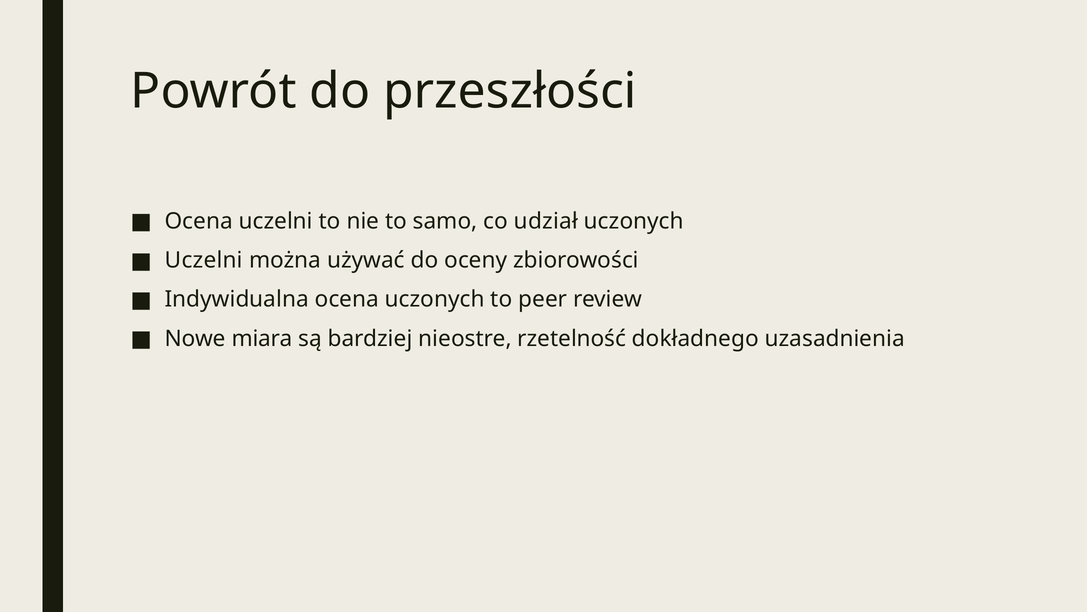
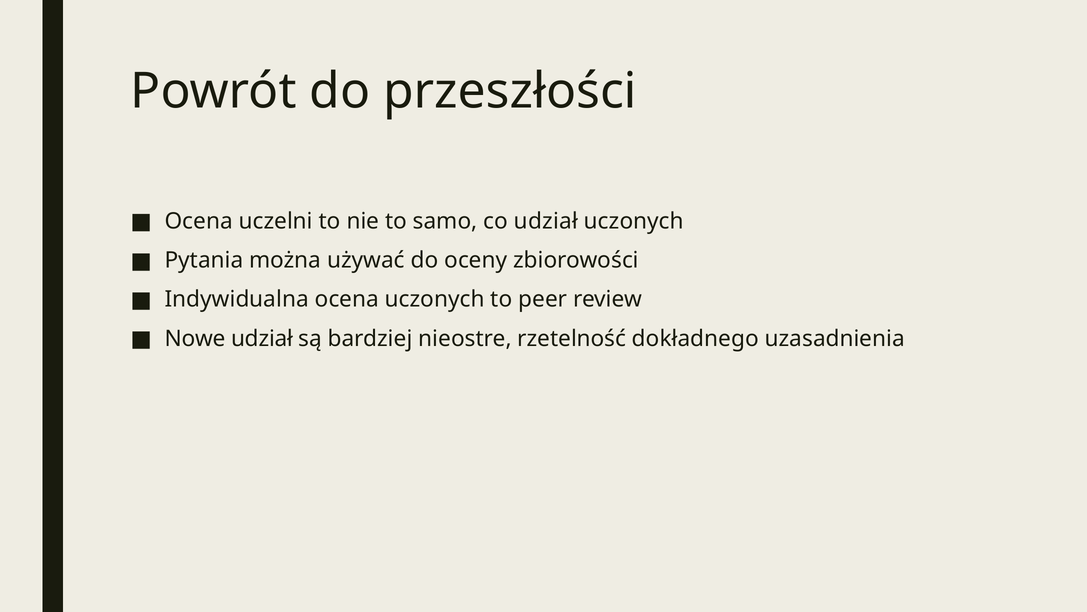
Uczelni at (204, 260): Uczelni -> Pytania
Nowe miara: miara -> udział
